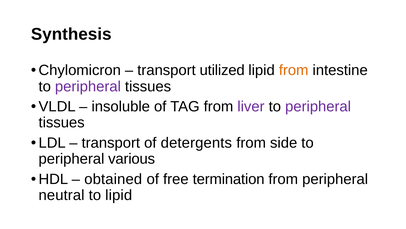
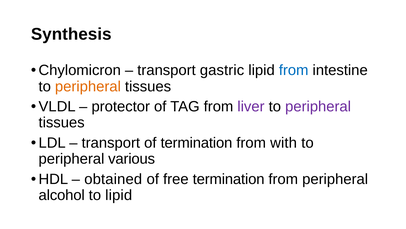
utilized: utilized -> gastric
from at (294, 70) colour: orange -> blue
peripheral at (88, 86) colour: purple -> orange
insoluble: insoluble -> protector
of detergents: detergents -> termination
side: side -> with
neutral: neutral -> alcohol
